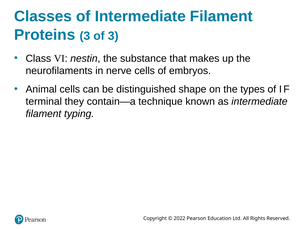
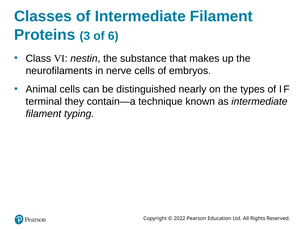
of 3: 3 -> 6
shape: shape -> nearly
